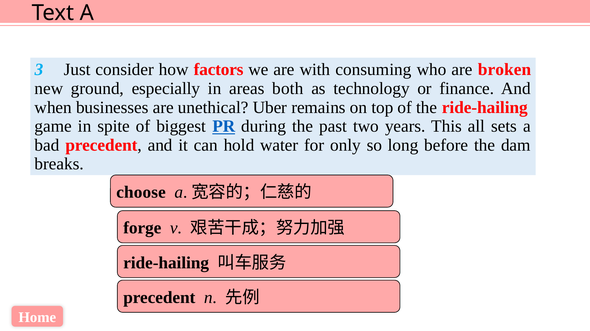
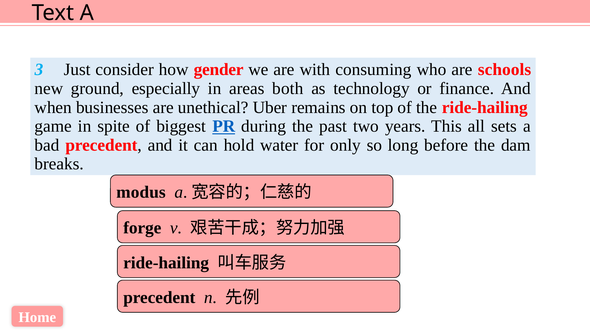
factors: factors -> gender
broken: broken -> schools
choose: choose -> modus
